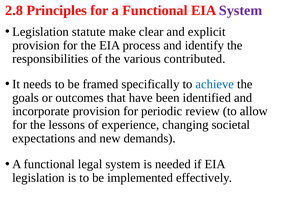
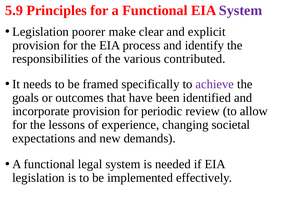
2.8: 2.8 -> 5.9
statute: statute -> poorer
achieve colour: blue -> purple
